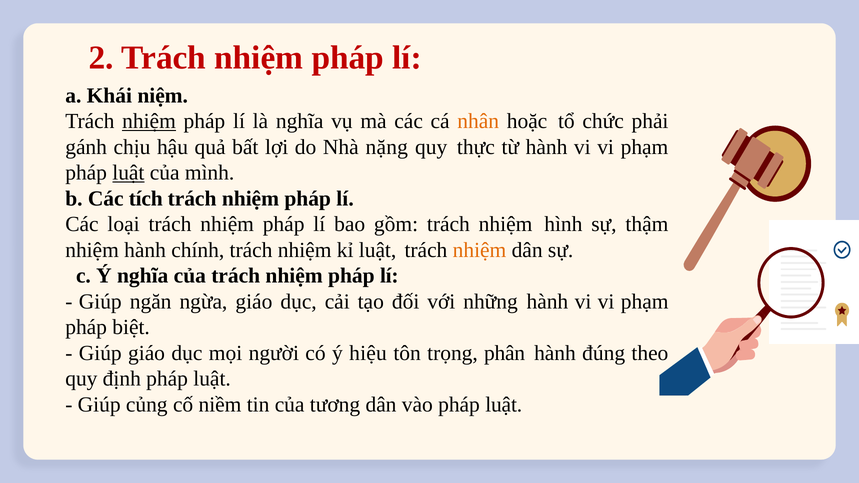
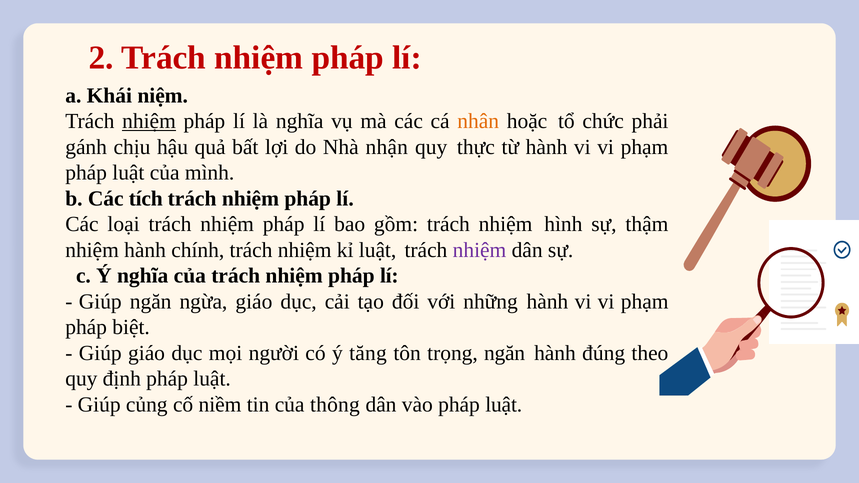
nặng: nặng -> nhận
luật at (128, 173) underline: present -> none
nhiệm at (480, 250) colour: orange -> purple
hiệu: hiệu -> tăng
trọng phân: phân -> ngăn
tương: tương -> thông
